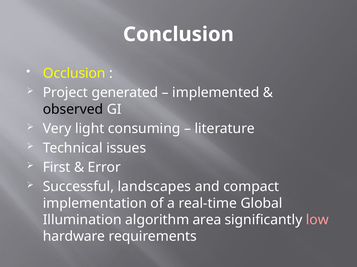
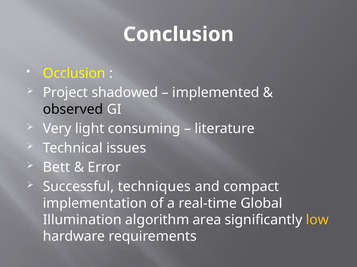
generated: generated -> shadowed
First: First -> Bett
landscapes: landscapes -> techniques
low colour: pink -> yellow
